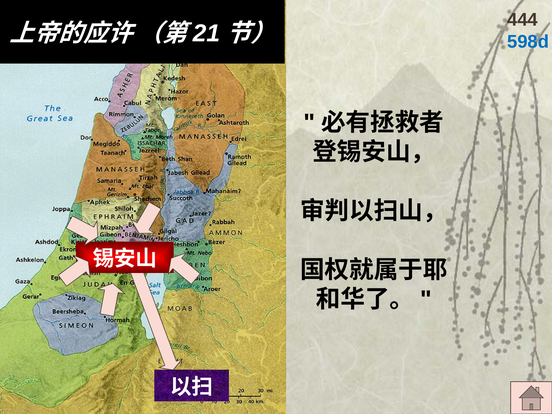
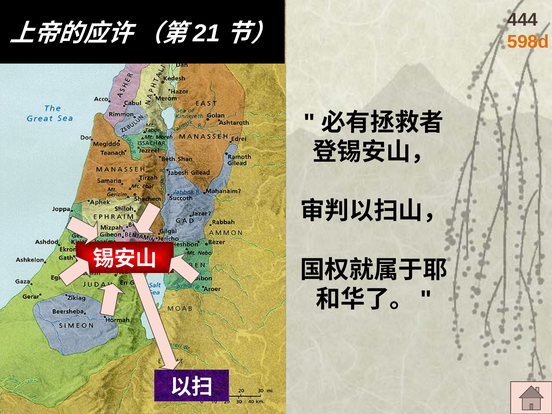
598d colour: blue -> orange
